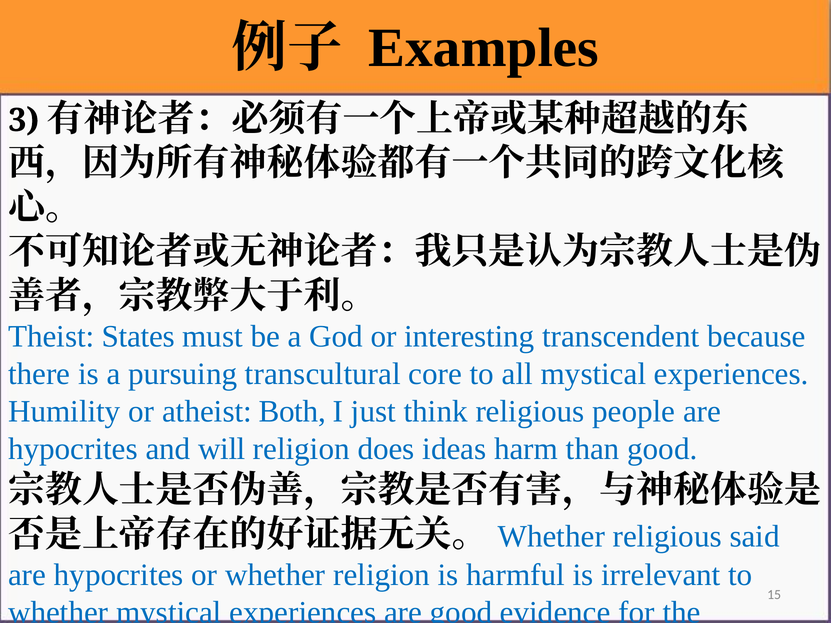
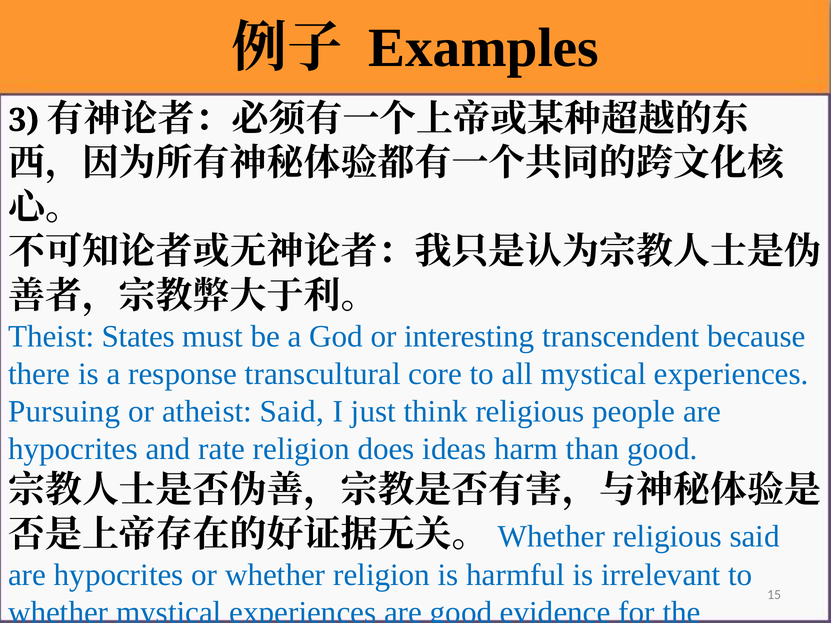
pursuing: pursuing -> response
Humility: Humility -> Pursuing
atheist Both: Both -> Said
will: will -> rate
